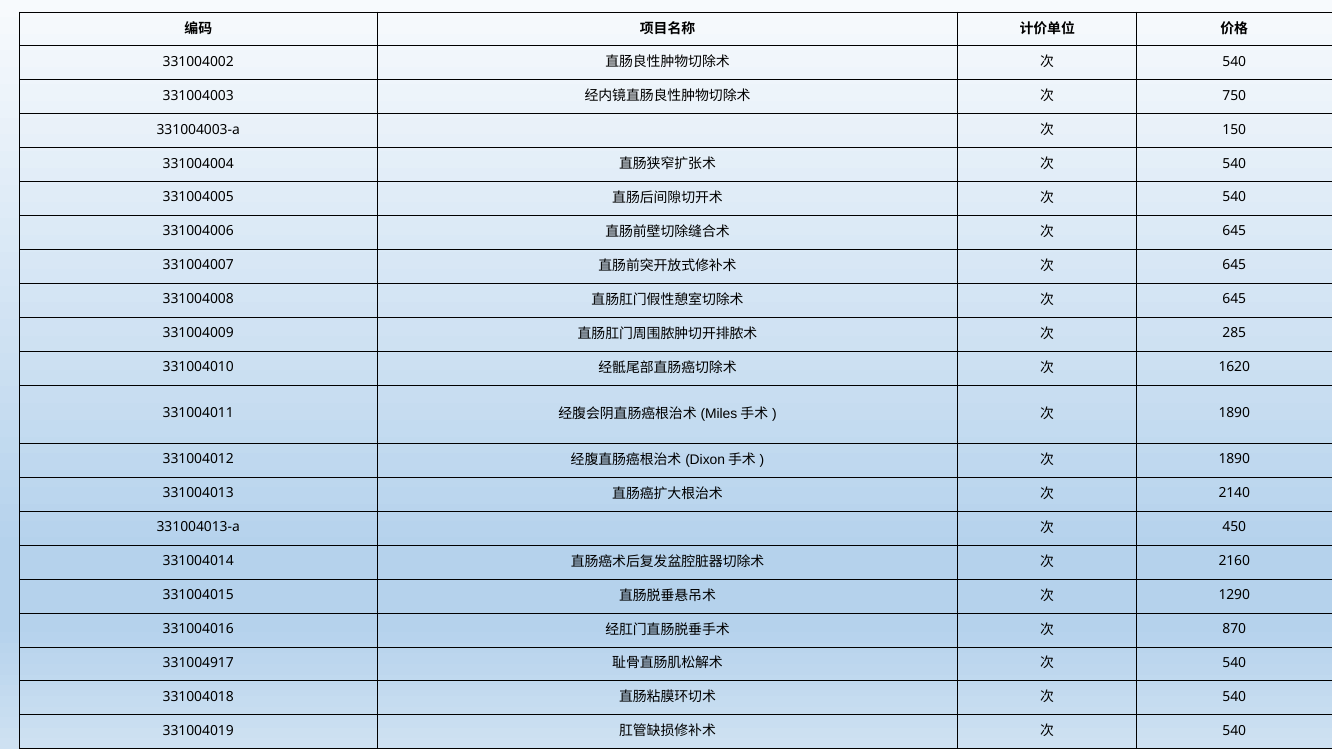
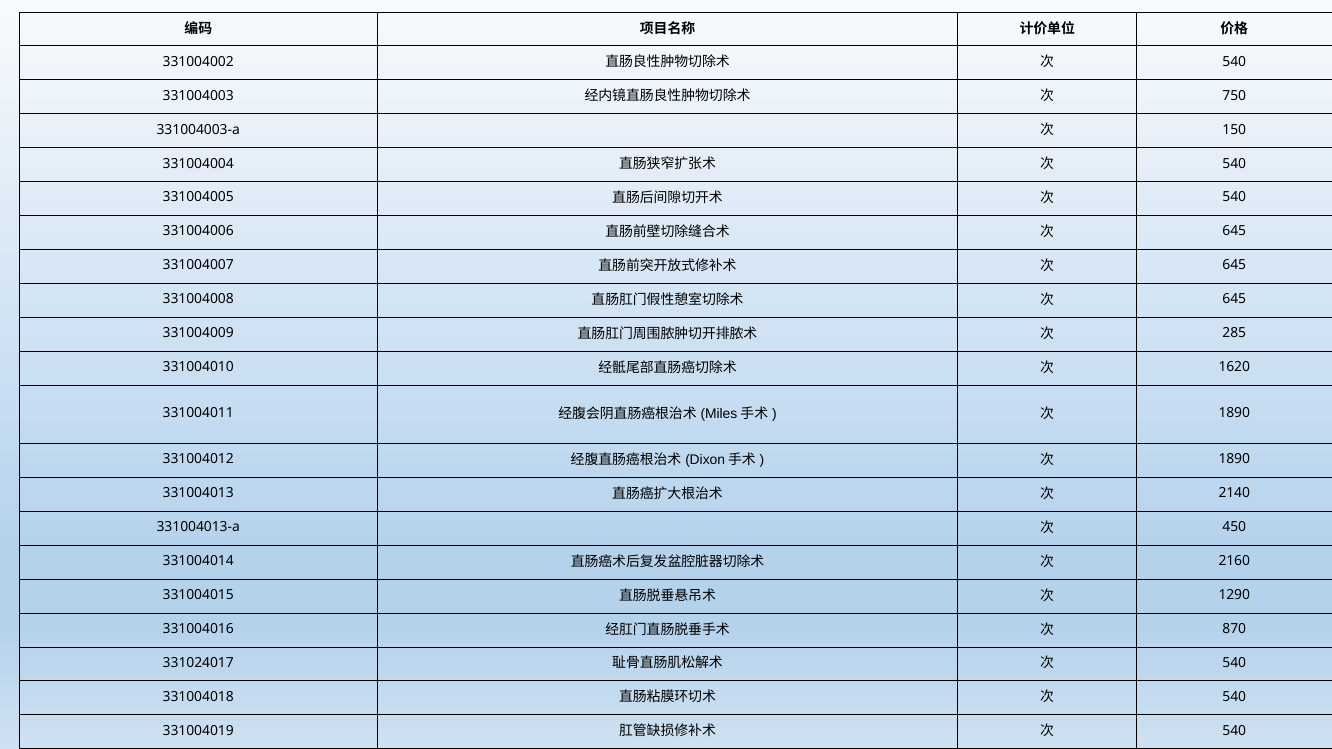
331004917: 331004917 -> 331024017
